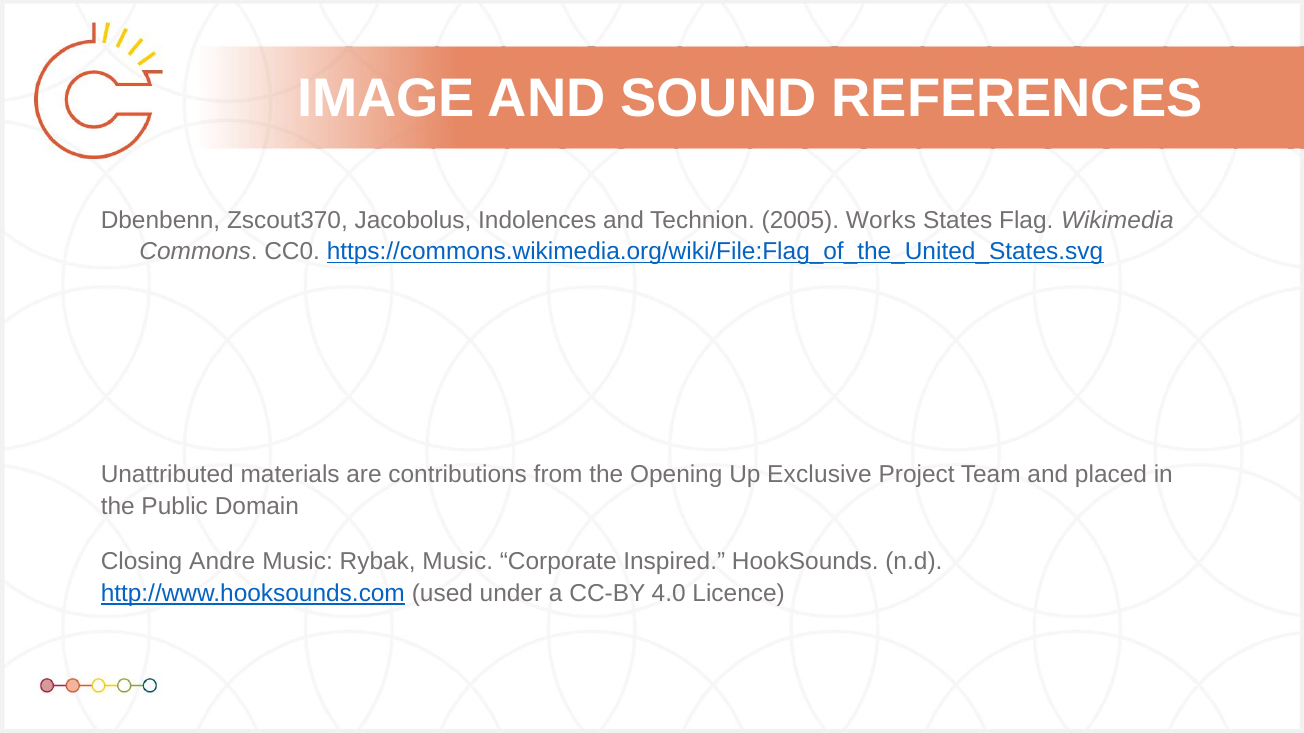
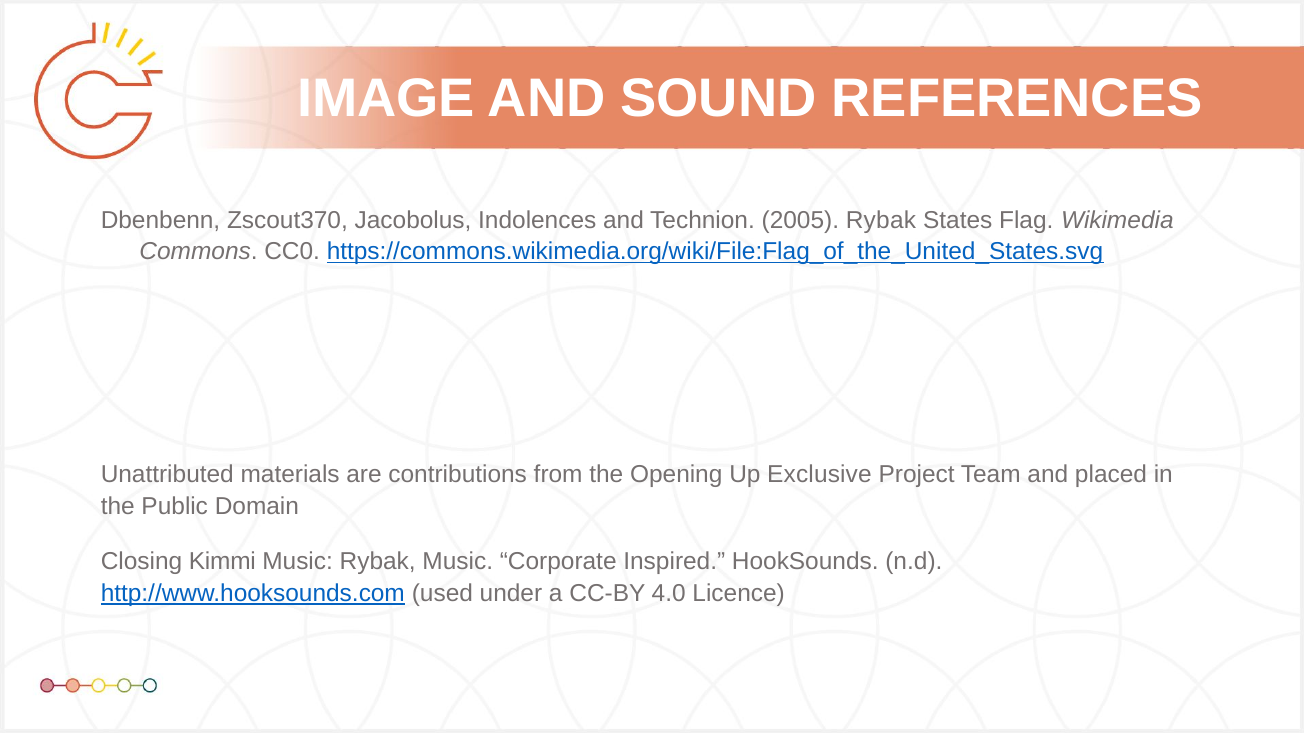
2005 Works: Works -> Rybak
Andre: Andre -> Kimmi
